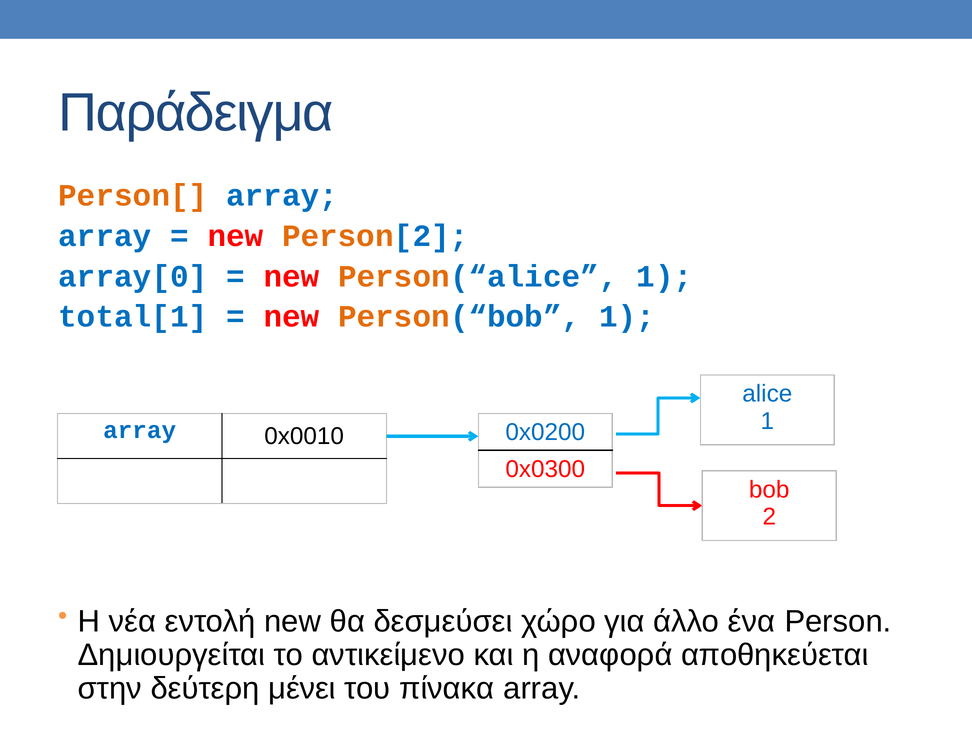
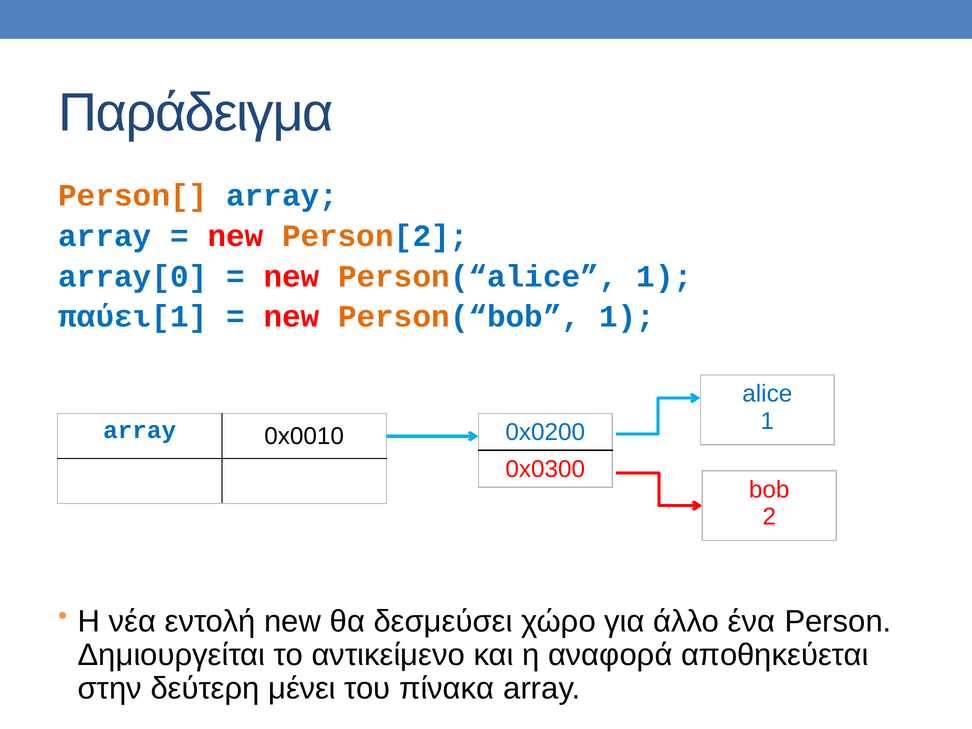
total[1: total[1 -> παύει[1
